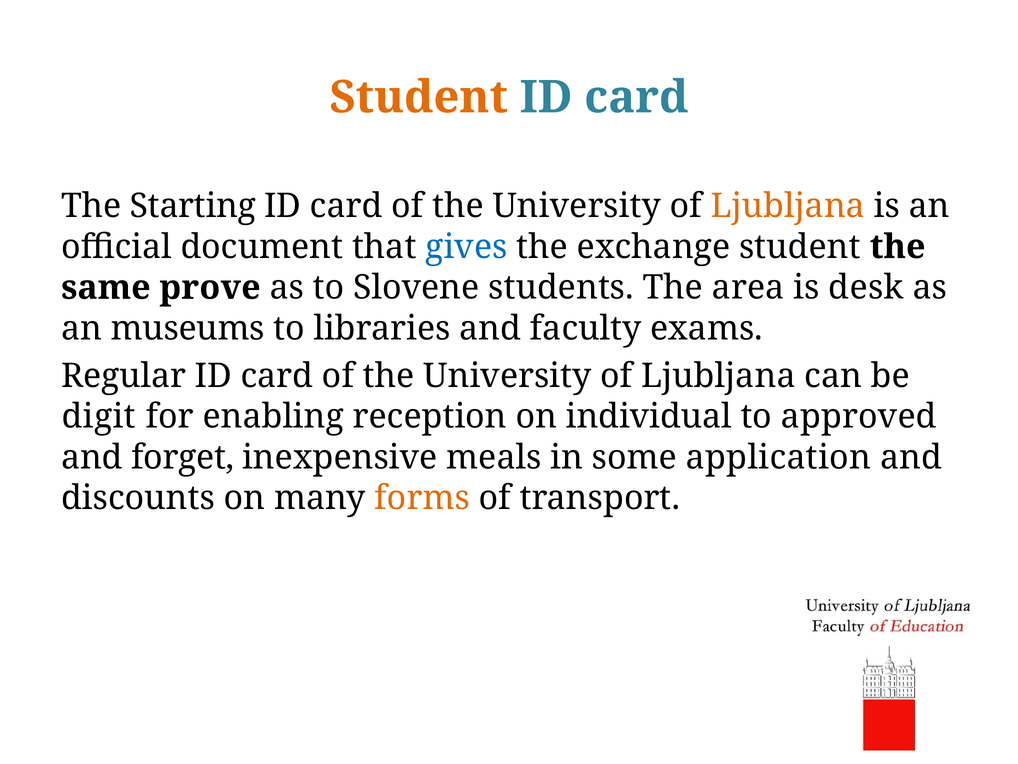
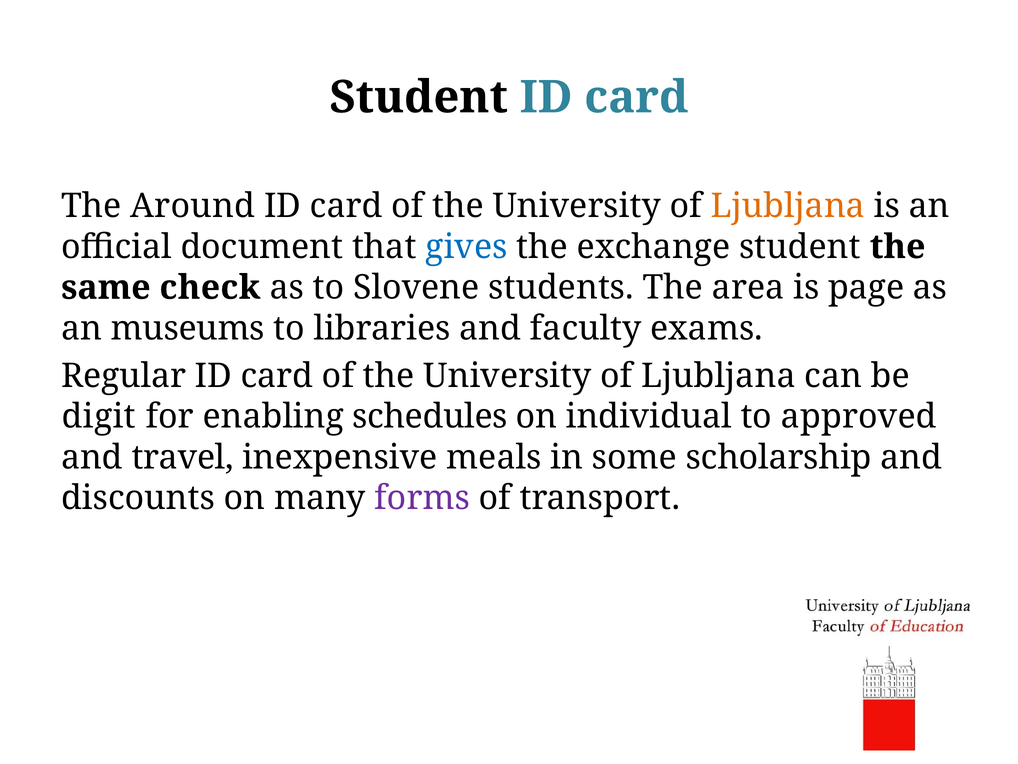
Student at (419, 97) colour: orange -> black
Starting: Starting -> Around
prove: prove -> check
desk: desk -> page
reception: reception -> schedules
forget: forget -> travel
application: application -> scholarship
forms colour: orange -> purple
